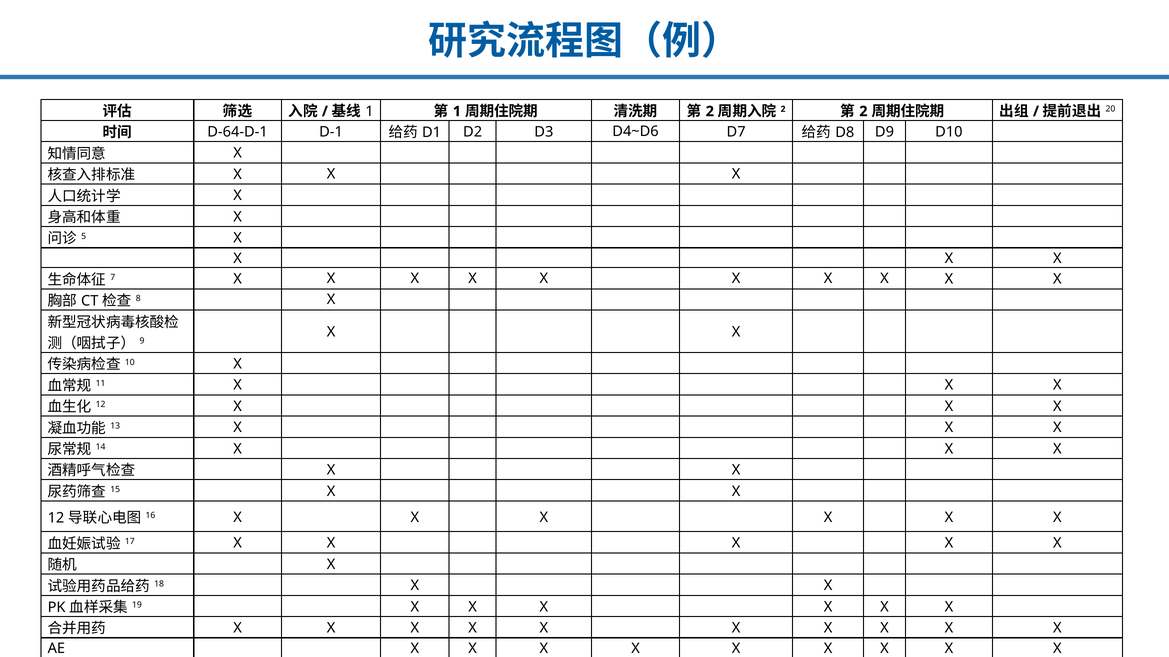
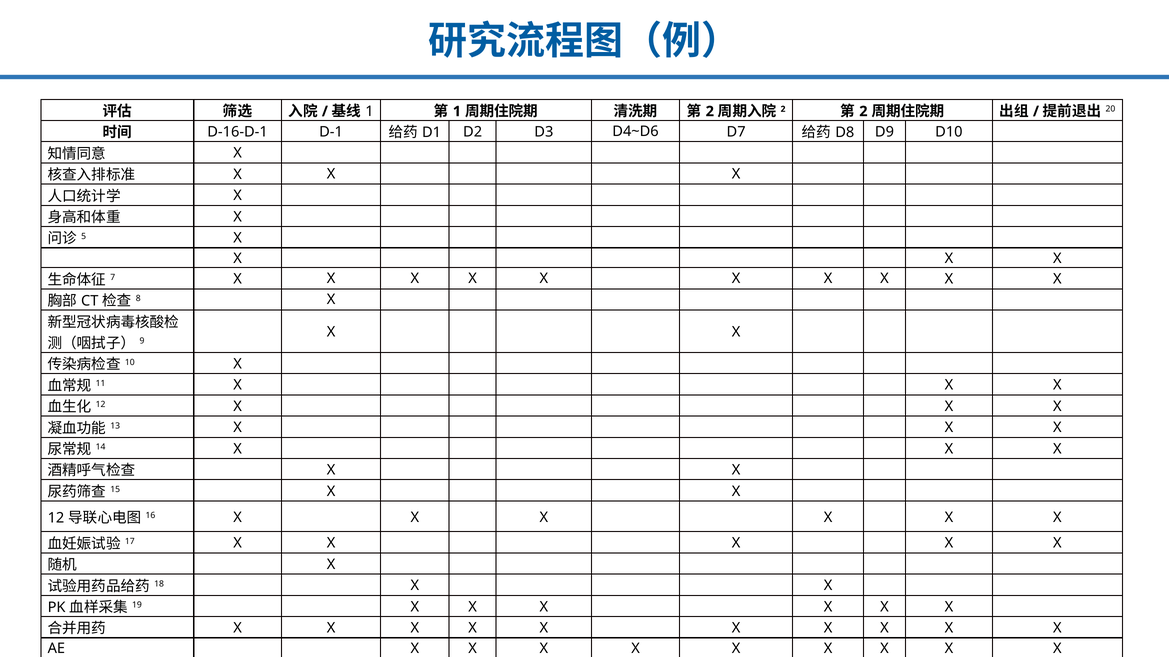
D-64-D-1: D-64-D-1 -> D-16-D-1
